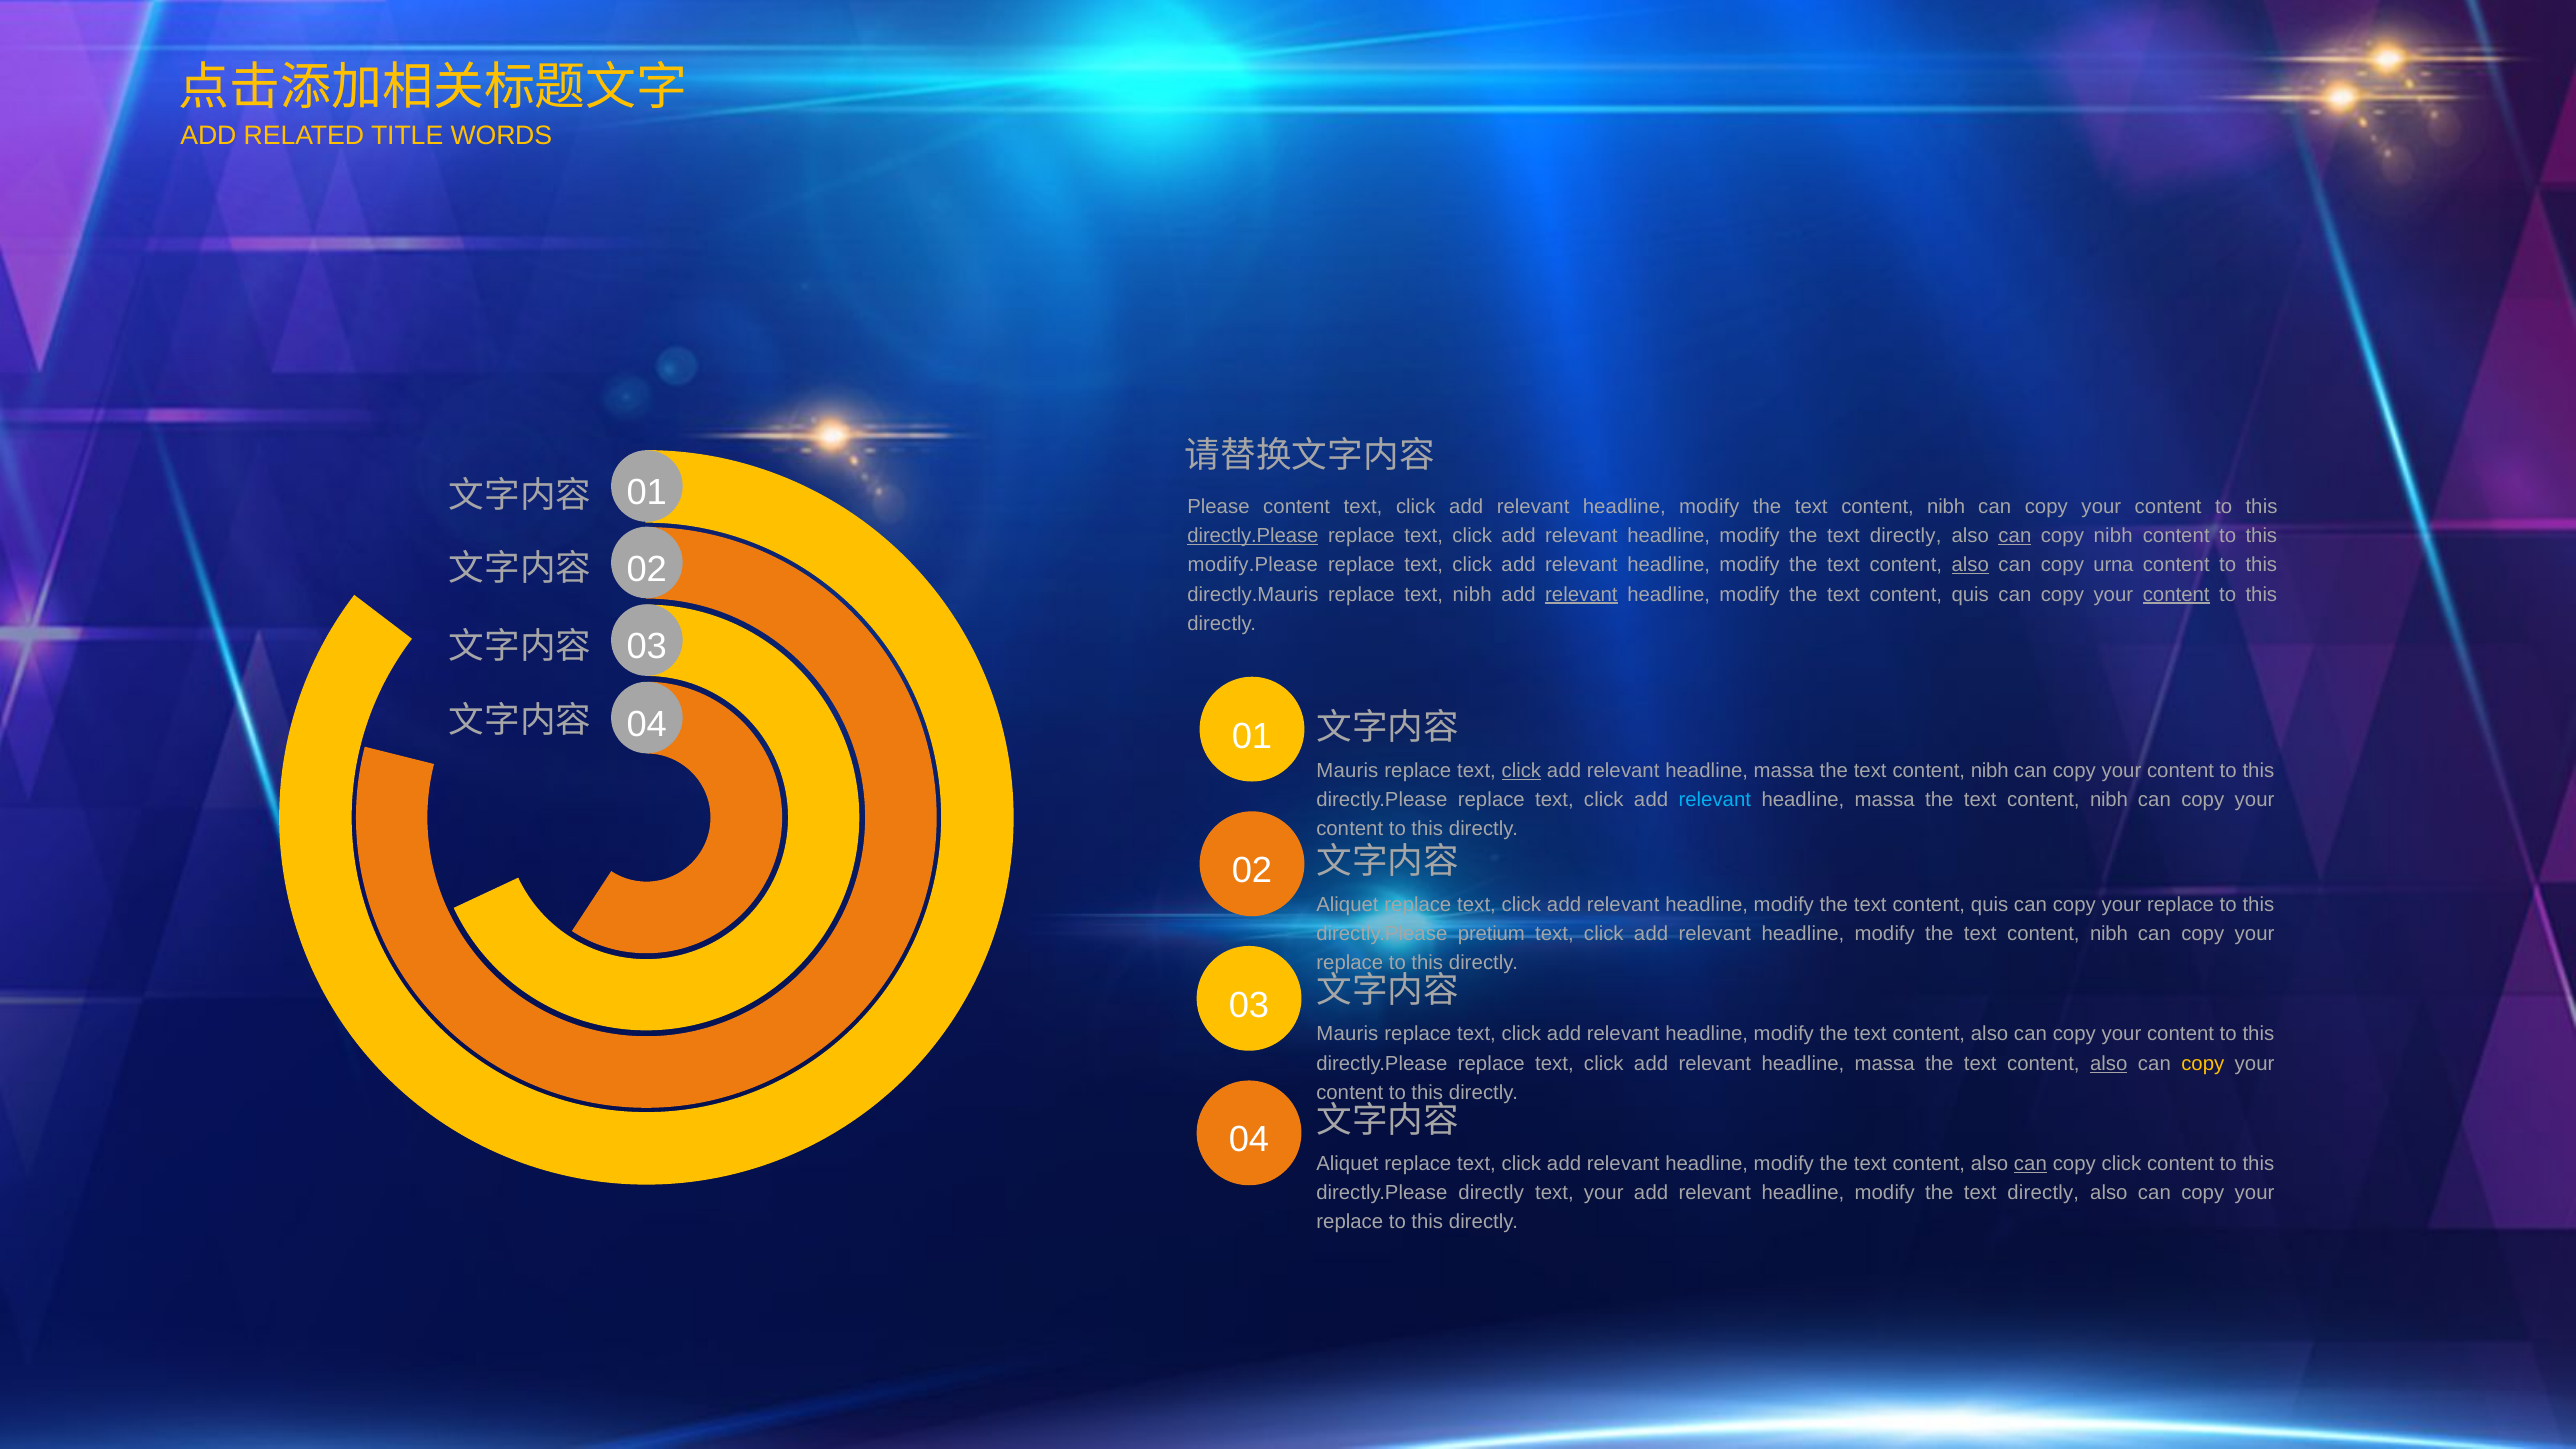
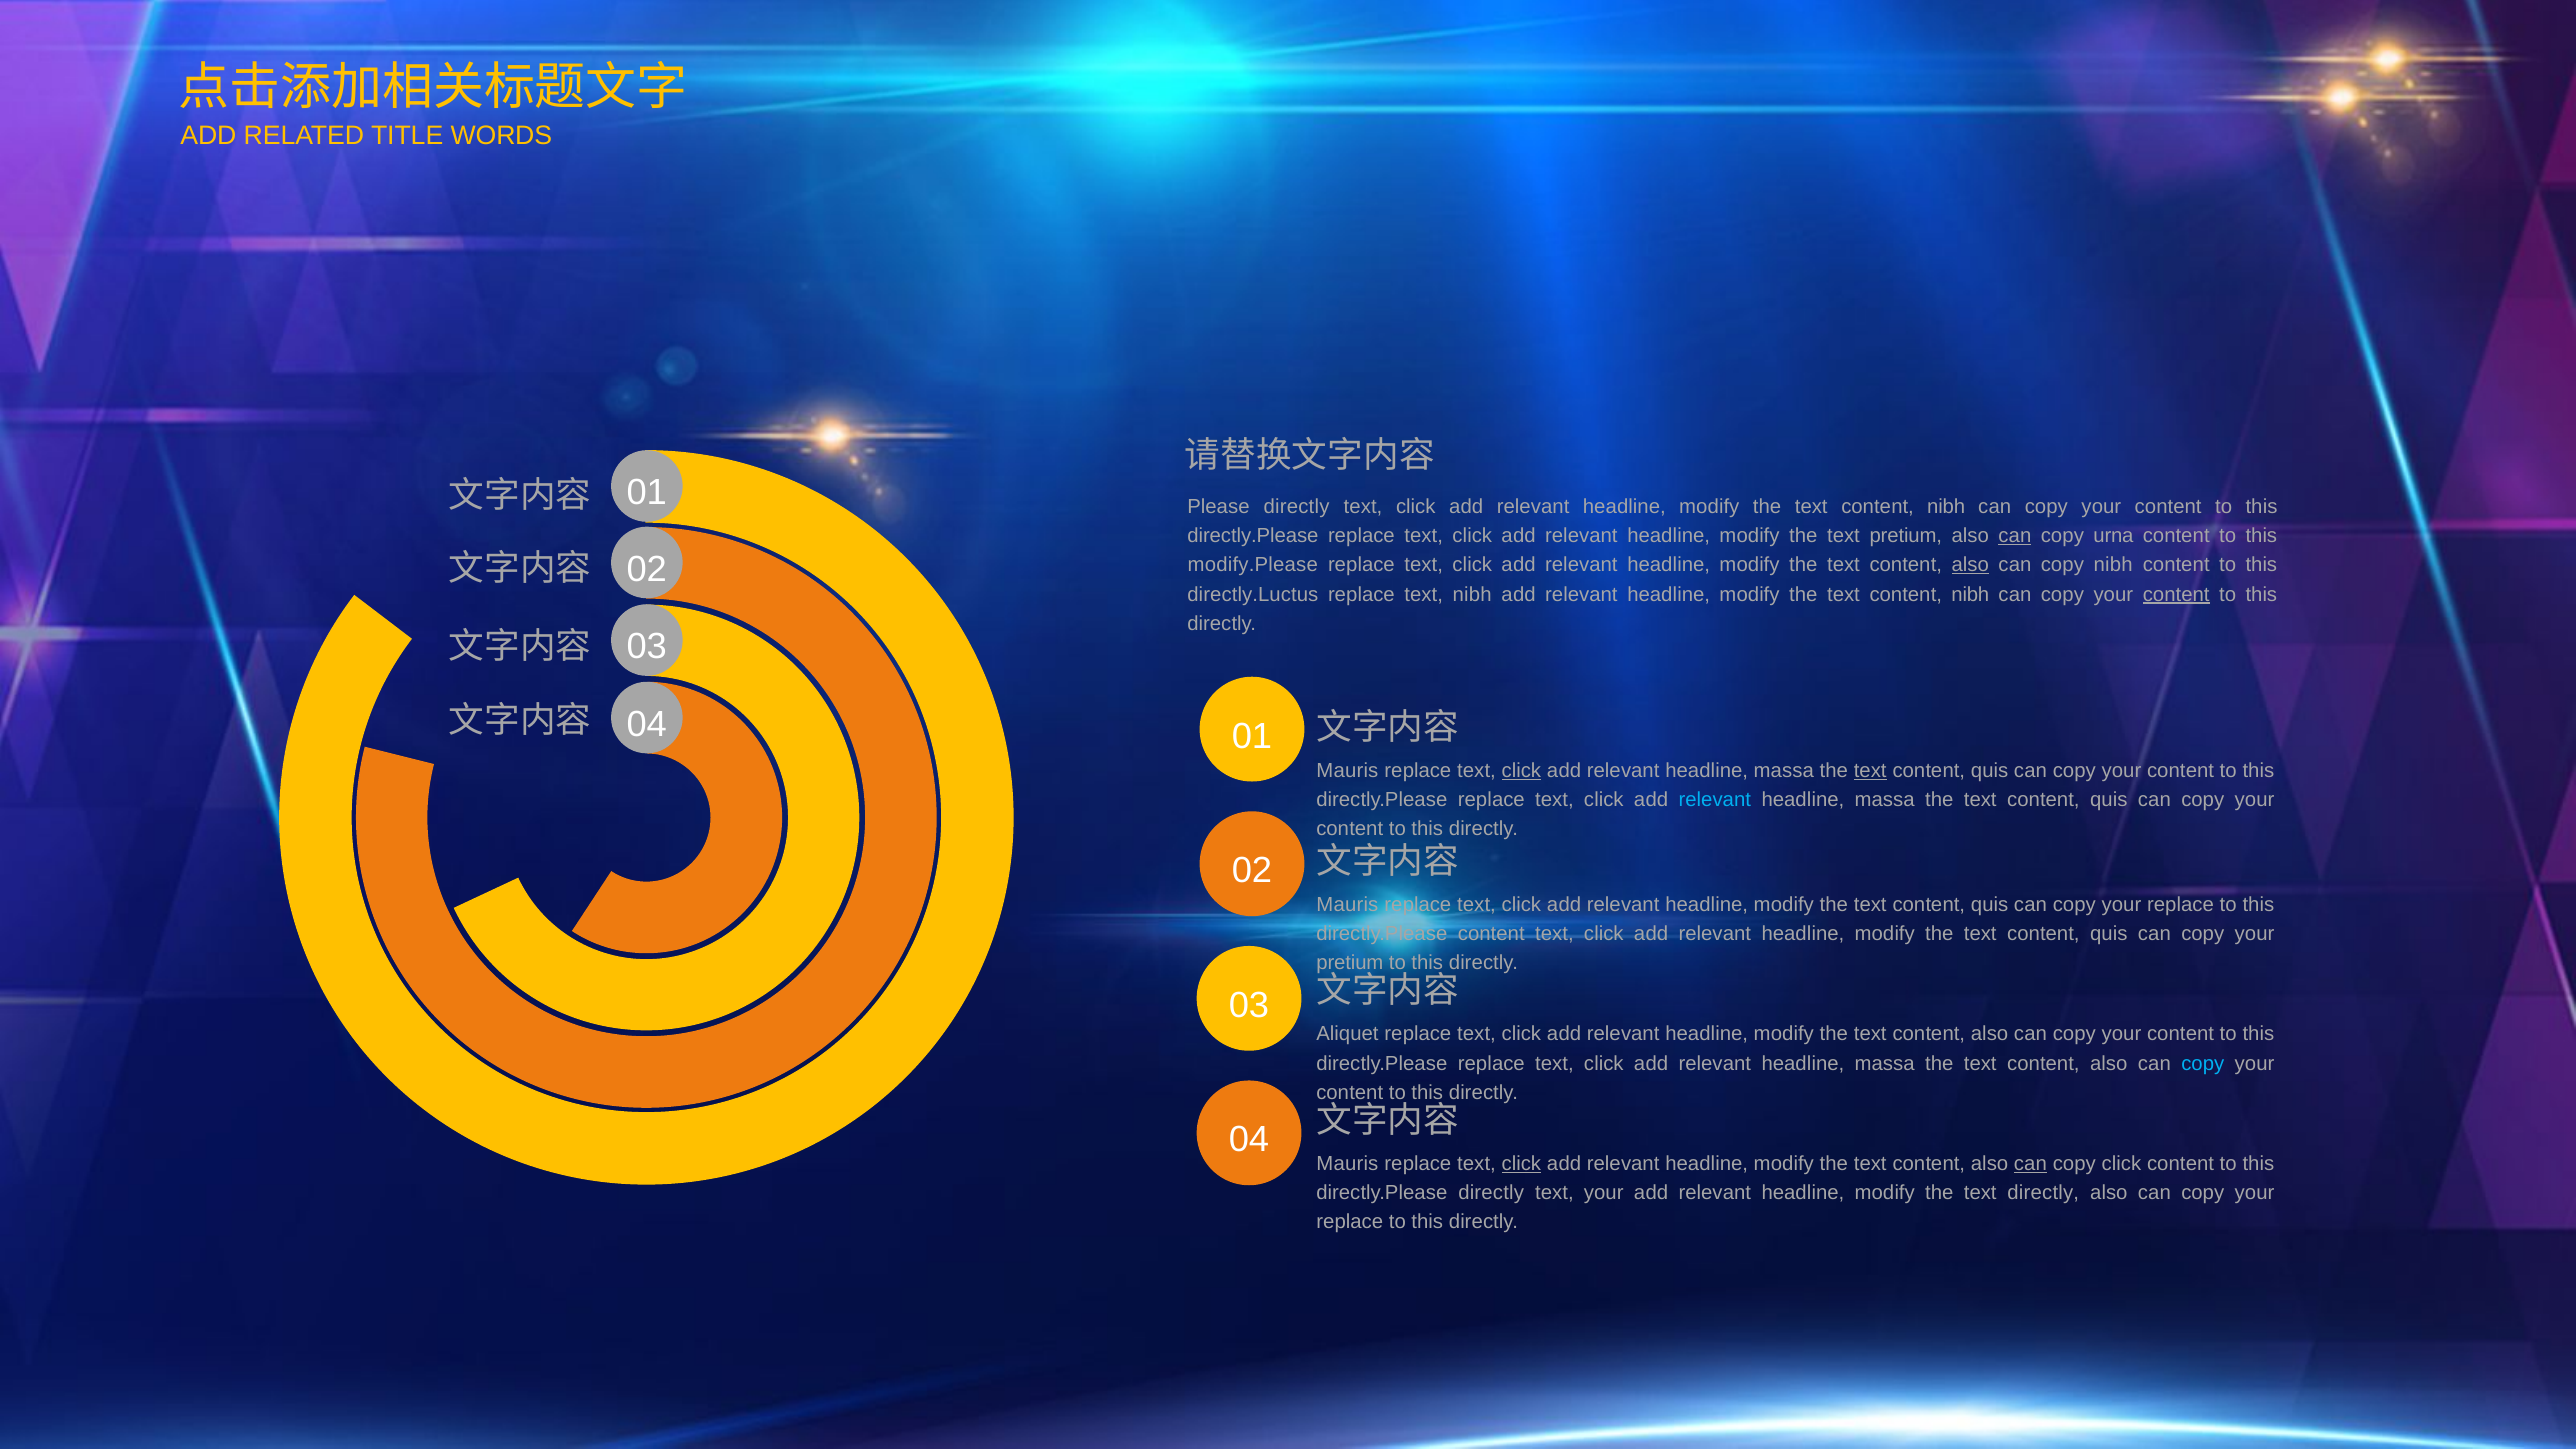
Please content: content -> directly
directly.Please at (1253, 536) underline: present -> none
directly at (1906, 536): directly -> pretium
copy nibh: nibh -> urna
copy urna: urna -> nibh
directly.Mauris: directly.Mauris -> directly.Luctus
relevant at (1581, 594) underline: present -> none
quis at (1970, 594): quis -> nibh
text at (1870, 771) underline: none -> present
nibh at (1990, 771): nibh -> quis
nibh at (2109, 800): nibh -> quis
Aliquet at (1347, 905): Aliquet -> Mauris
directly.Please pretium: pretium -> content
nibh at (2109, 934): nibh -> quis
replace at (1350, 963): replace -> pretium
Mauris at (1347, 1034): Mauris -> Aliquet
also at (2109, 1063) underline: present -> none
copy at (2203, 1063) colour: yellow -> light blue
Aliquet at (1347, 1164): Aliquet -> Mauris
click at (1521, 1164) underline: none -> present
